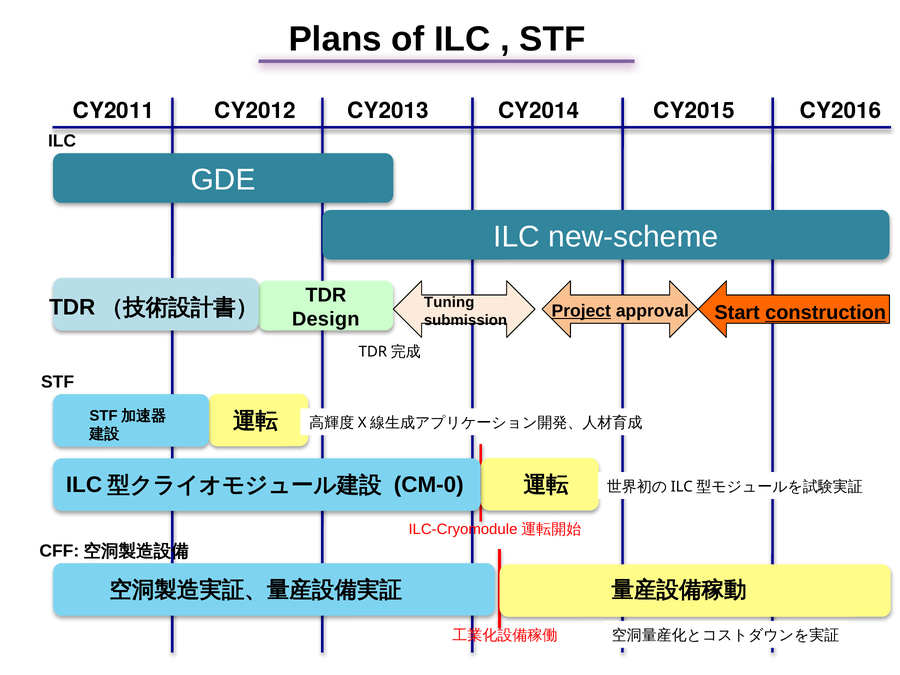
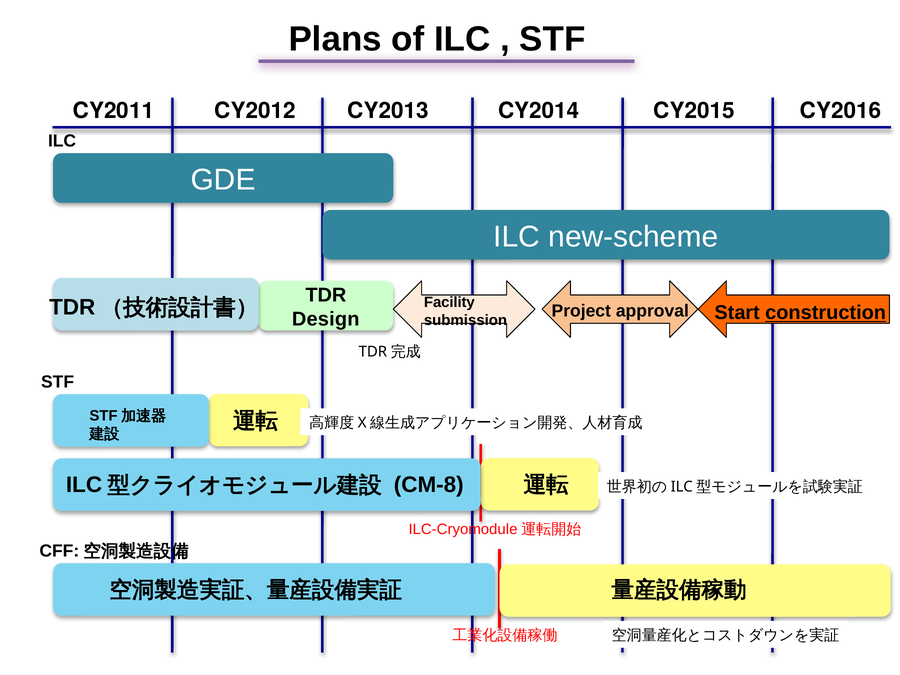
Tuning: Tuning -> Facility
Project underline: present -> none
CM-0: CM-0 -> CM-8
